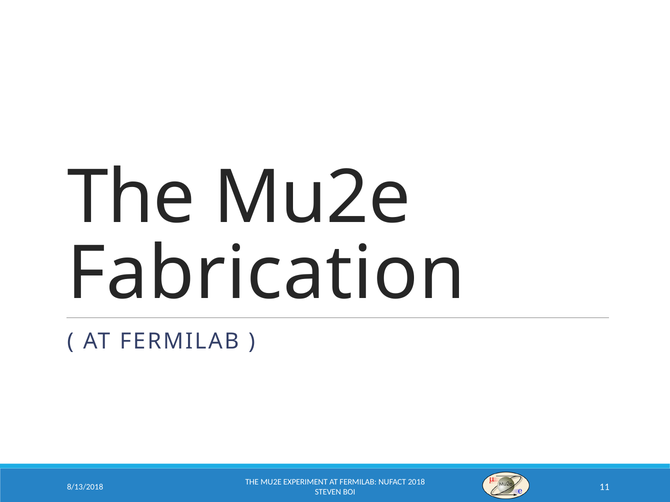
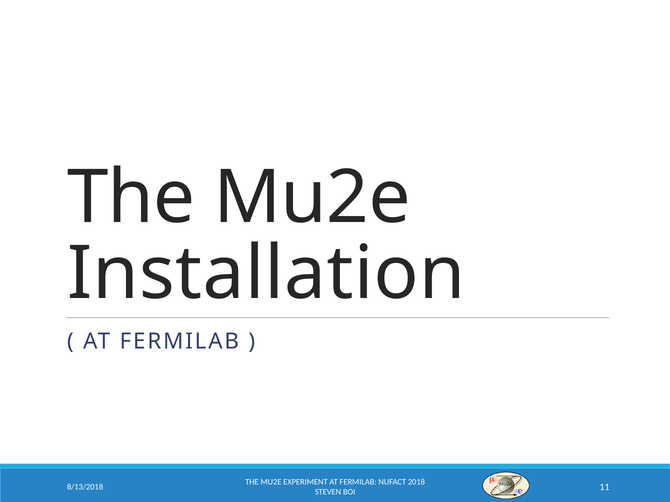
Fabrication: Fabrication -> Installation
